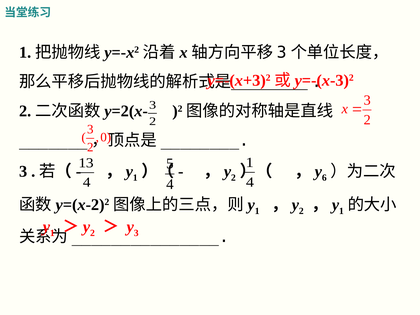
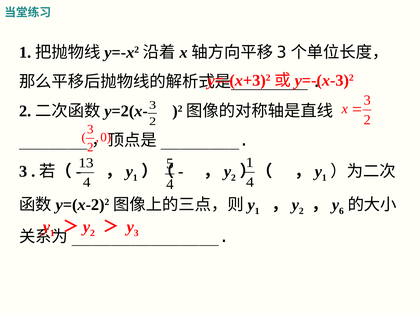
6 at (324, 178): 6 -> 1
1 at (341, 211): 1 -> 6
